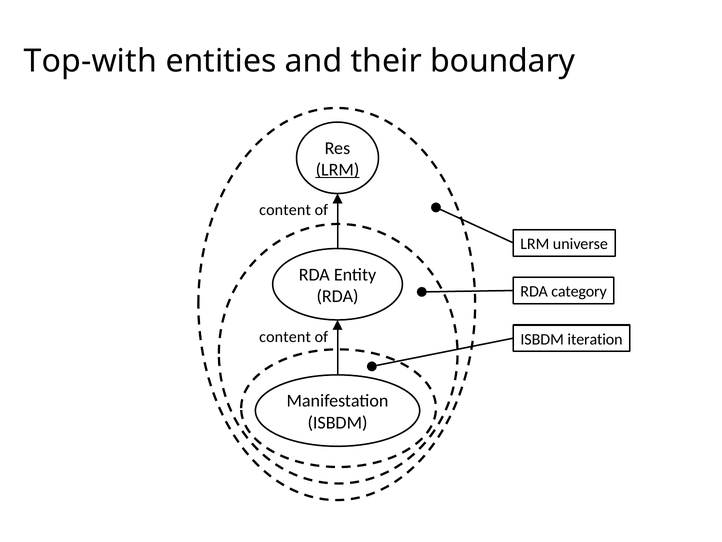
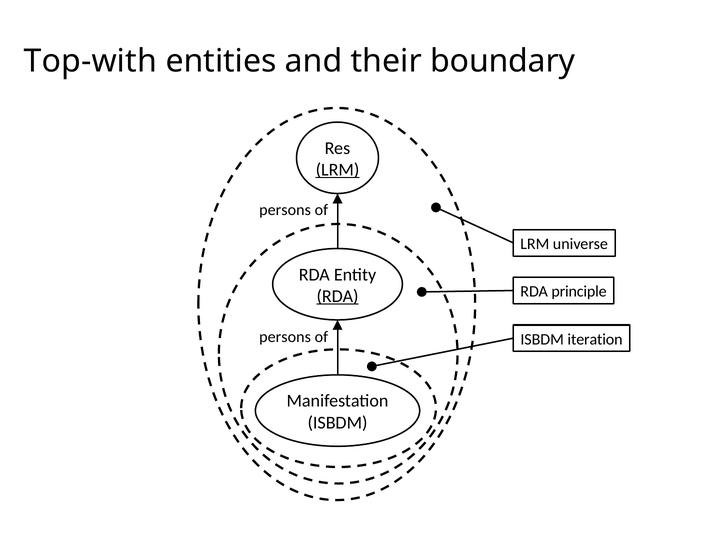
content at (285, 210): content -> persons
category: category -> principle
RDA at (338, 296) underline: none -> present
content at (285, 337): content -> persons
